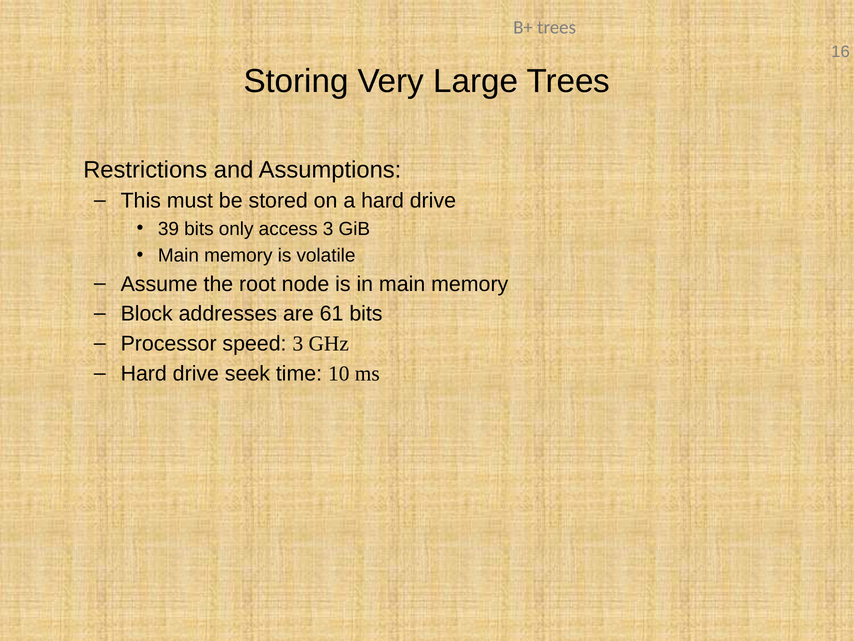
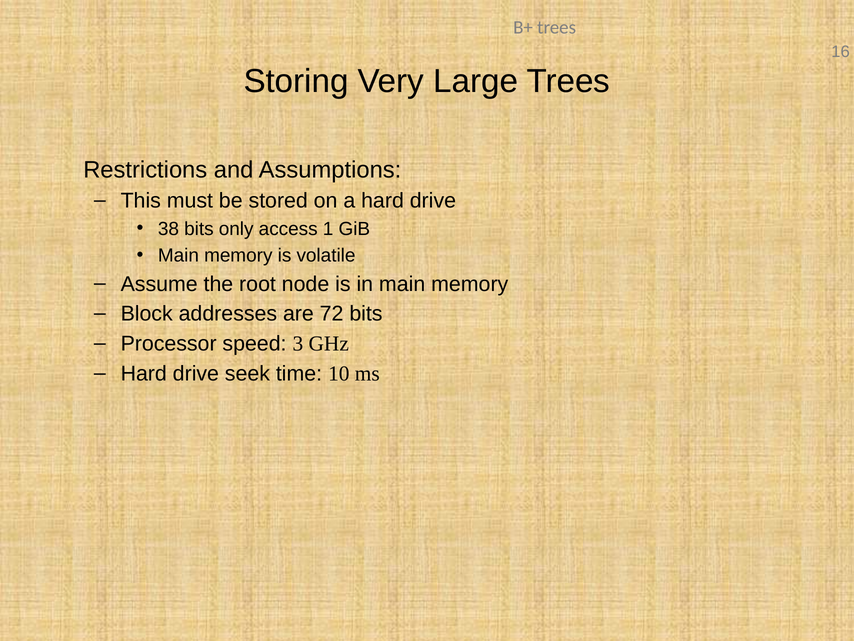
39: 39 -> 38
access 3: 3 -> 1
61: 61 -> 72
